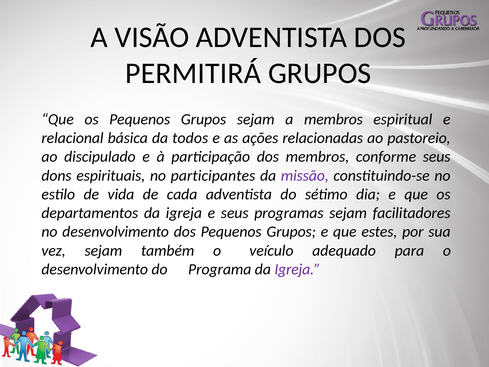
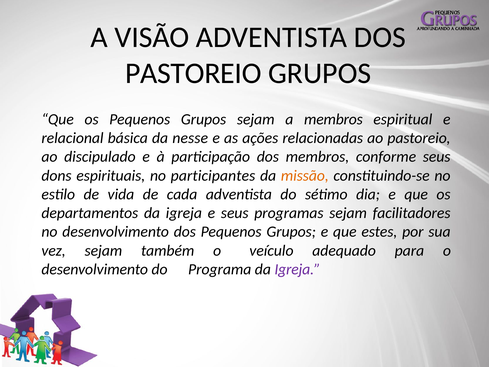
PERMITIRÁ at (193, 73): PERMITIRÁ -> PASTOREIO
todos: todos -> nesse
missão colour: purple -> orange
